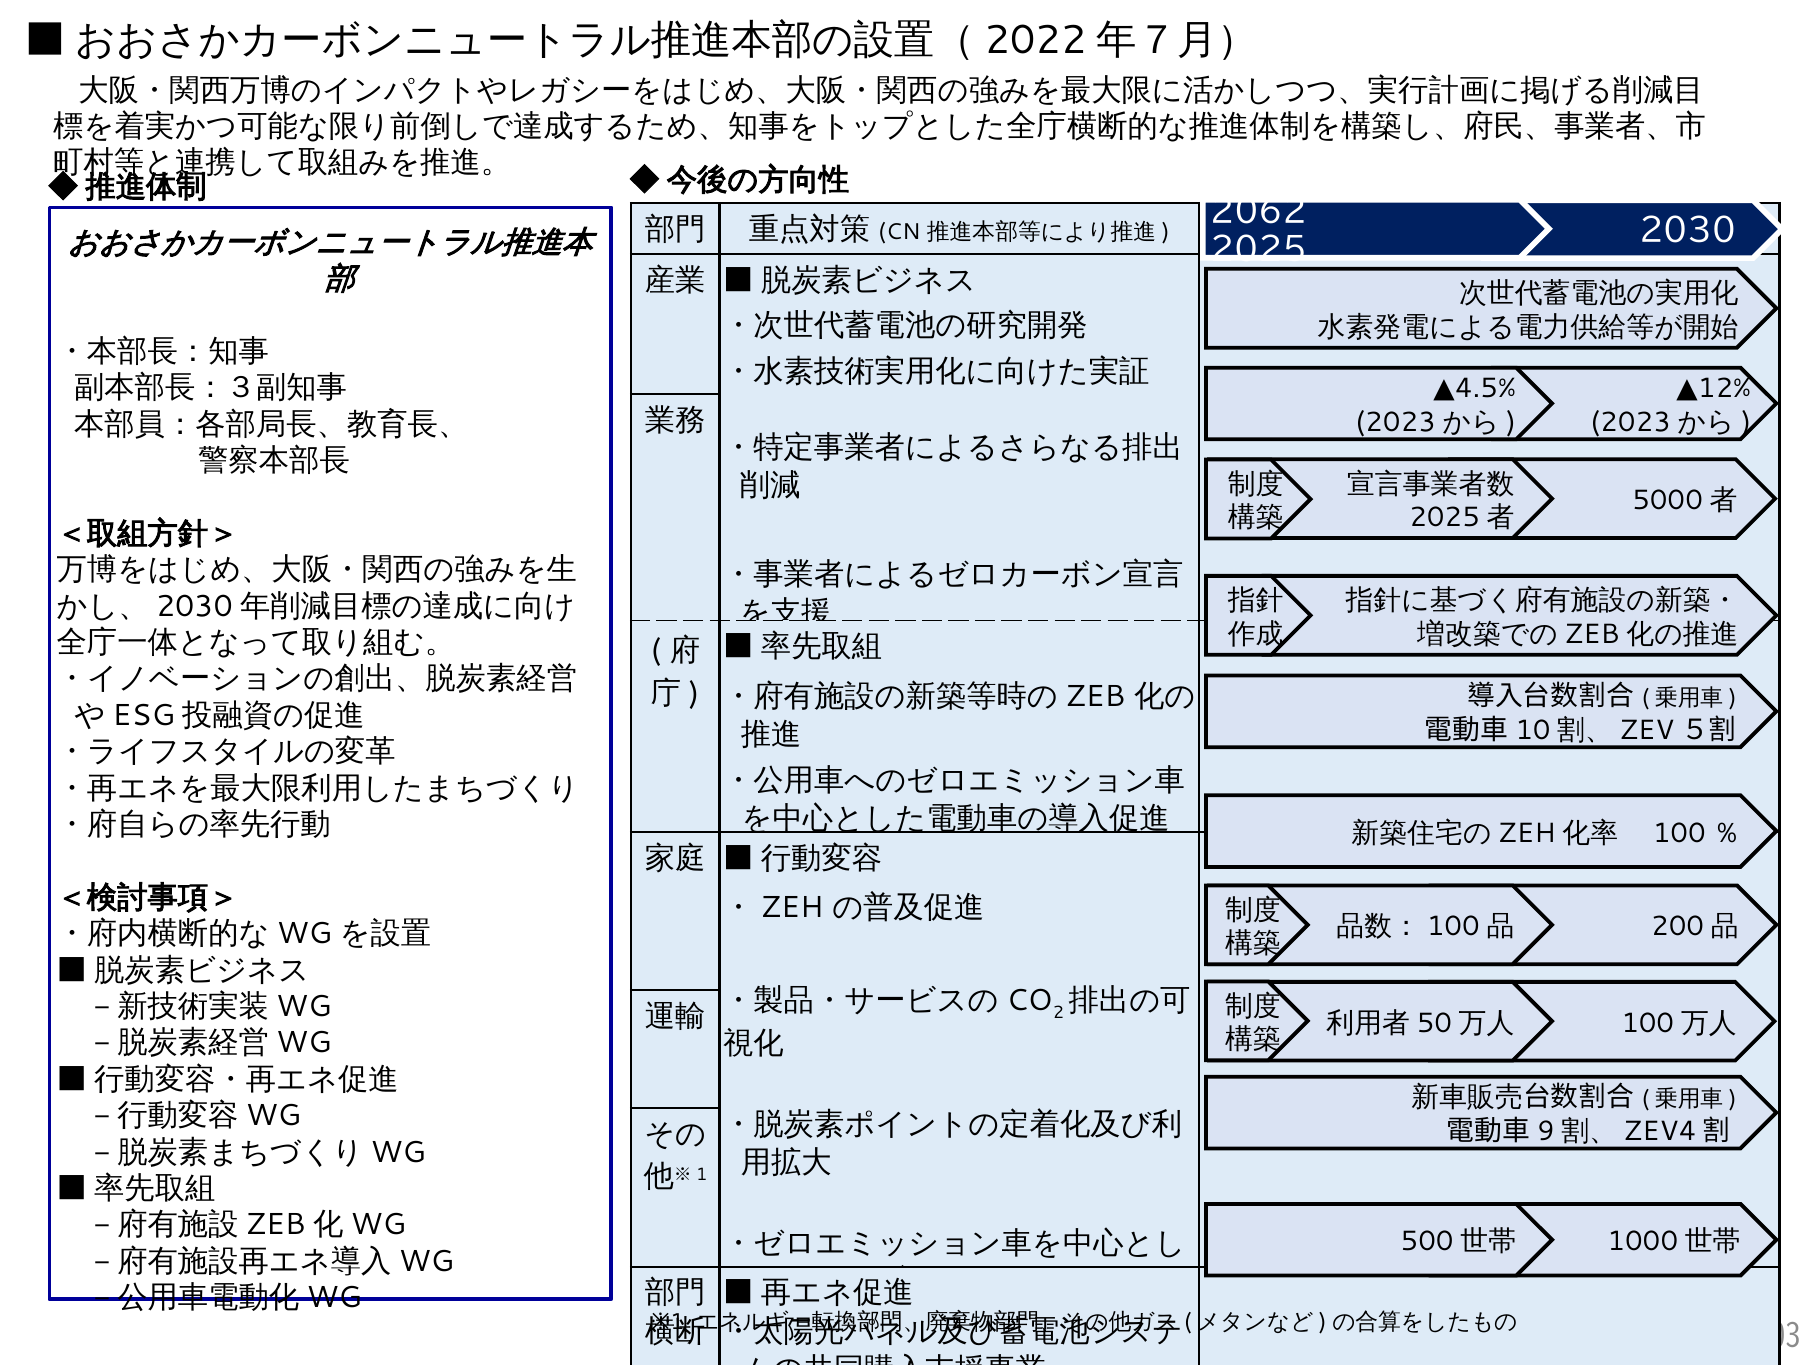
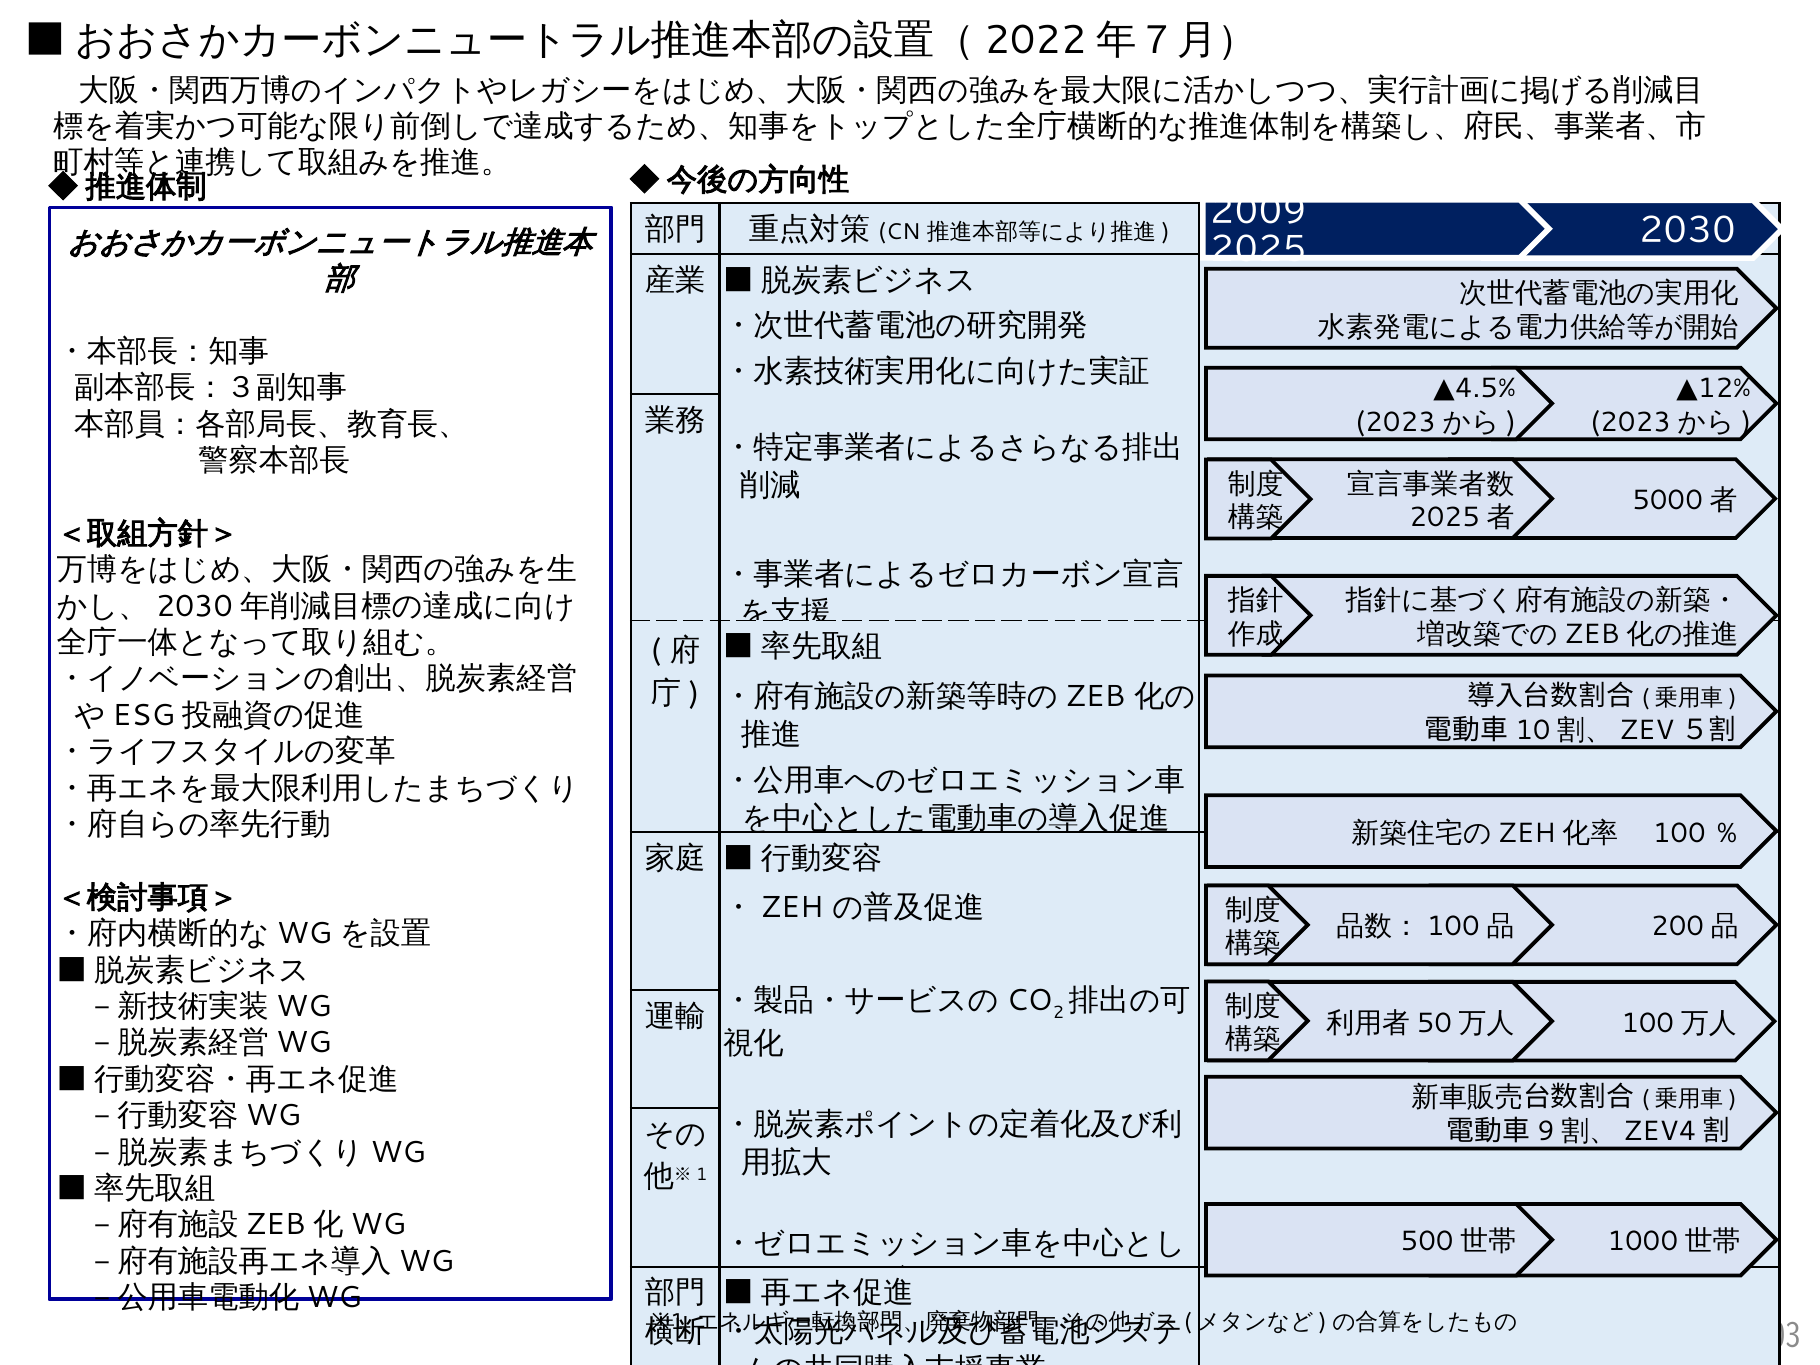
2062: 2062 -> 2009
